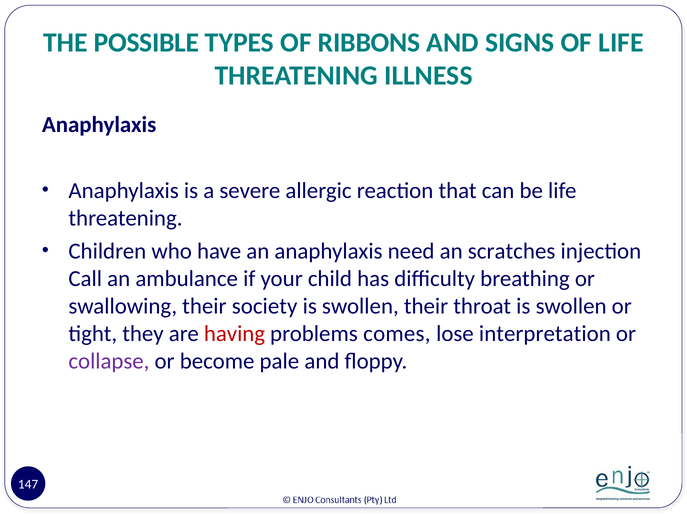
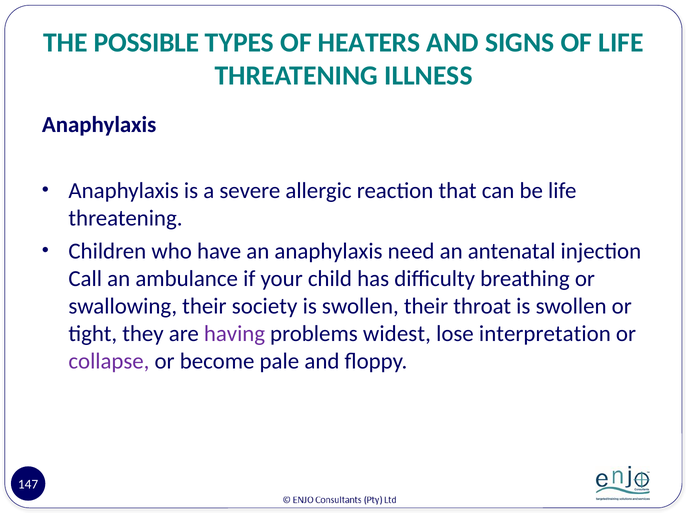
RIBBONS: RIBBONS -> HEATERS
scratches: scratches -> antenatal
having colour: red -> purple
comes: comes -> widest
